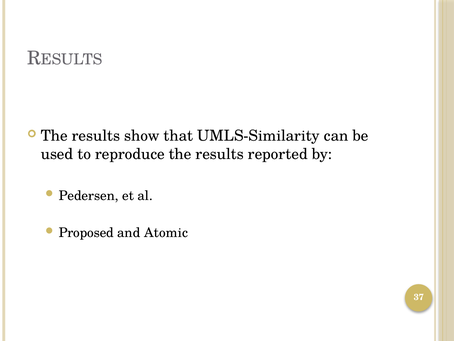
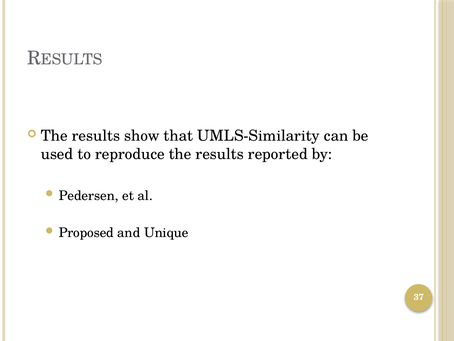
Atomic: Atomic -> Unique
